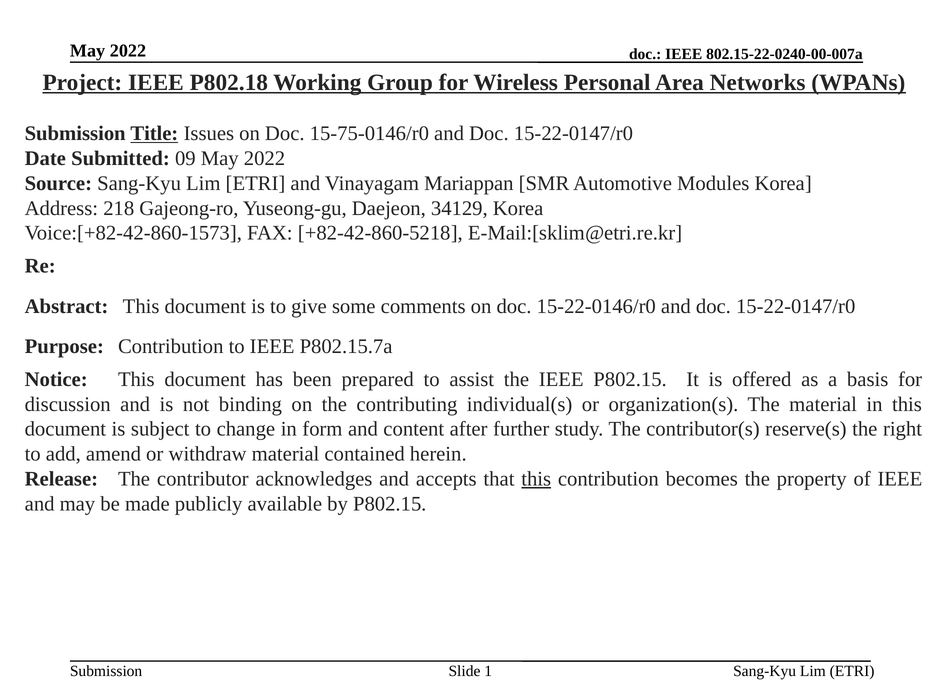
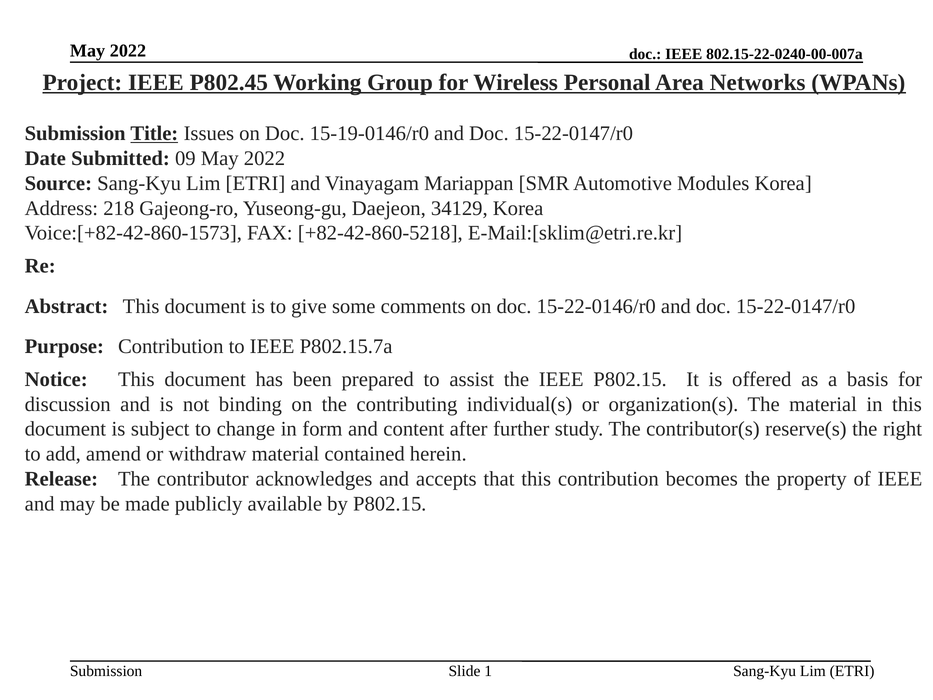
P802.18: P802.18 -> P802.45
15-75-0146/r0: 15-75-0146/r0 -> 15-19-0146/r0
this at (536, 479) underline: present -> none
